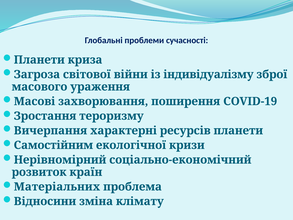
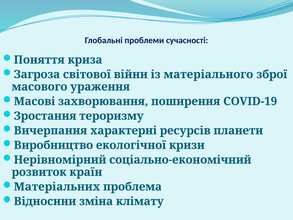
Планети at (39, 60): Планети -> Поняття
індивідуалізму: індивідуалізму -> матеріального
Самостійним: Самостійним -> Виробництво
